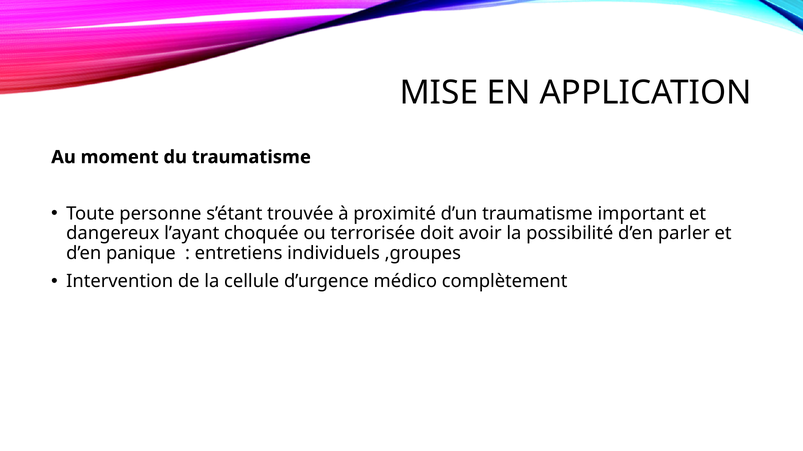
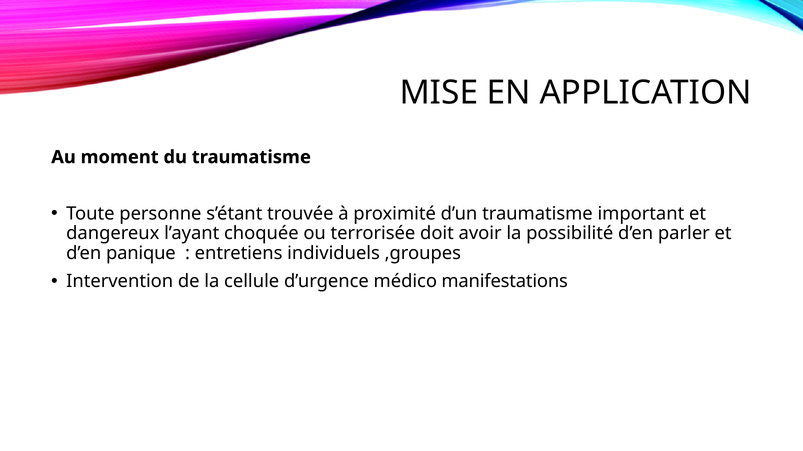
complètement: complètement -> manifestations
